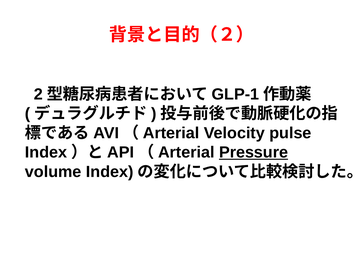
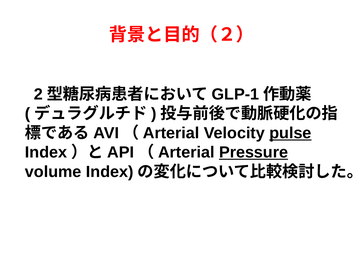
pulse underline: none -> present
